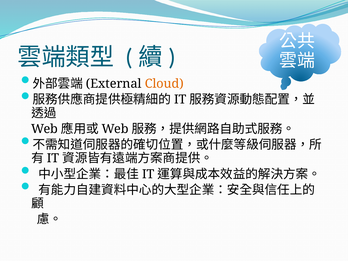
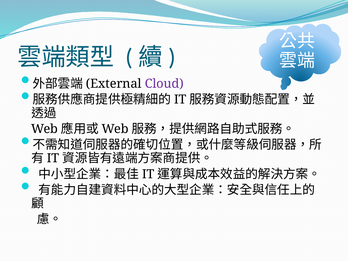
Cloud colour: orange -> purple
